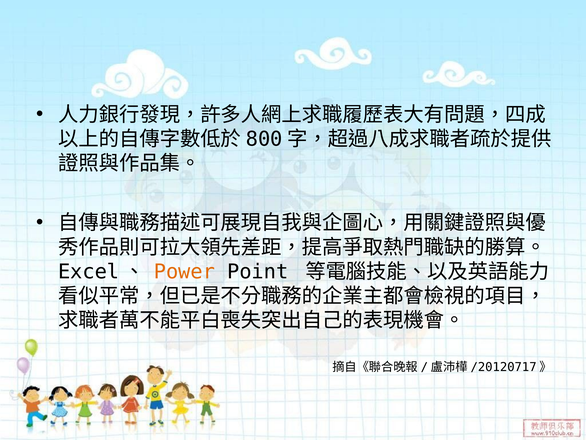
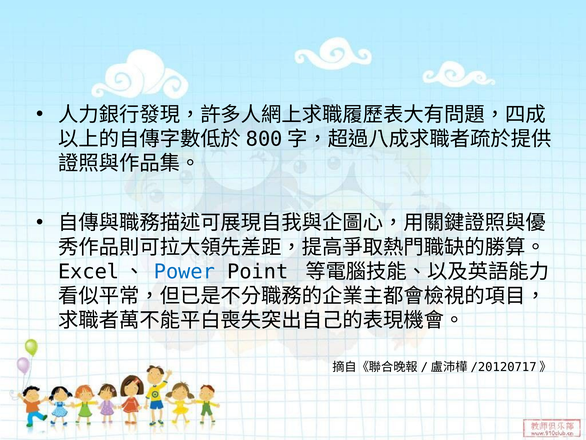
Power colour: orange -> blue
